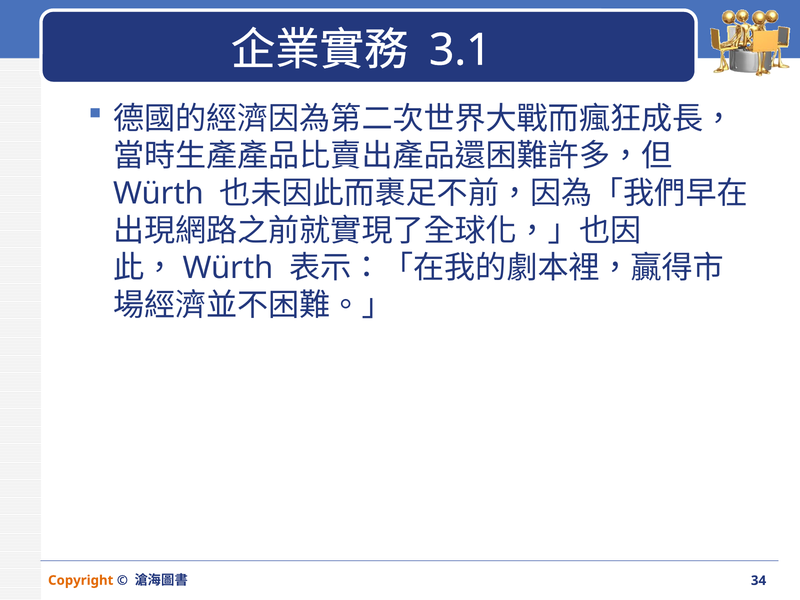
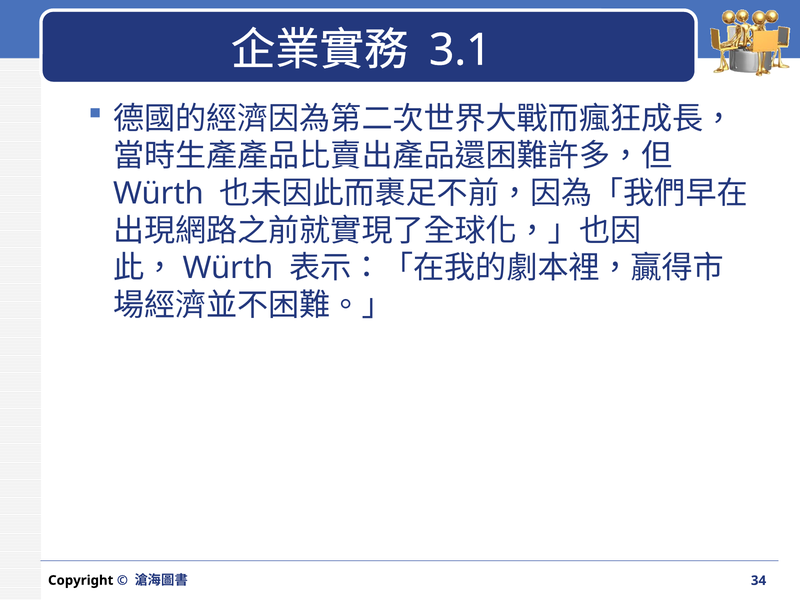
Copyright colour: orange -> black
